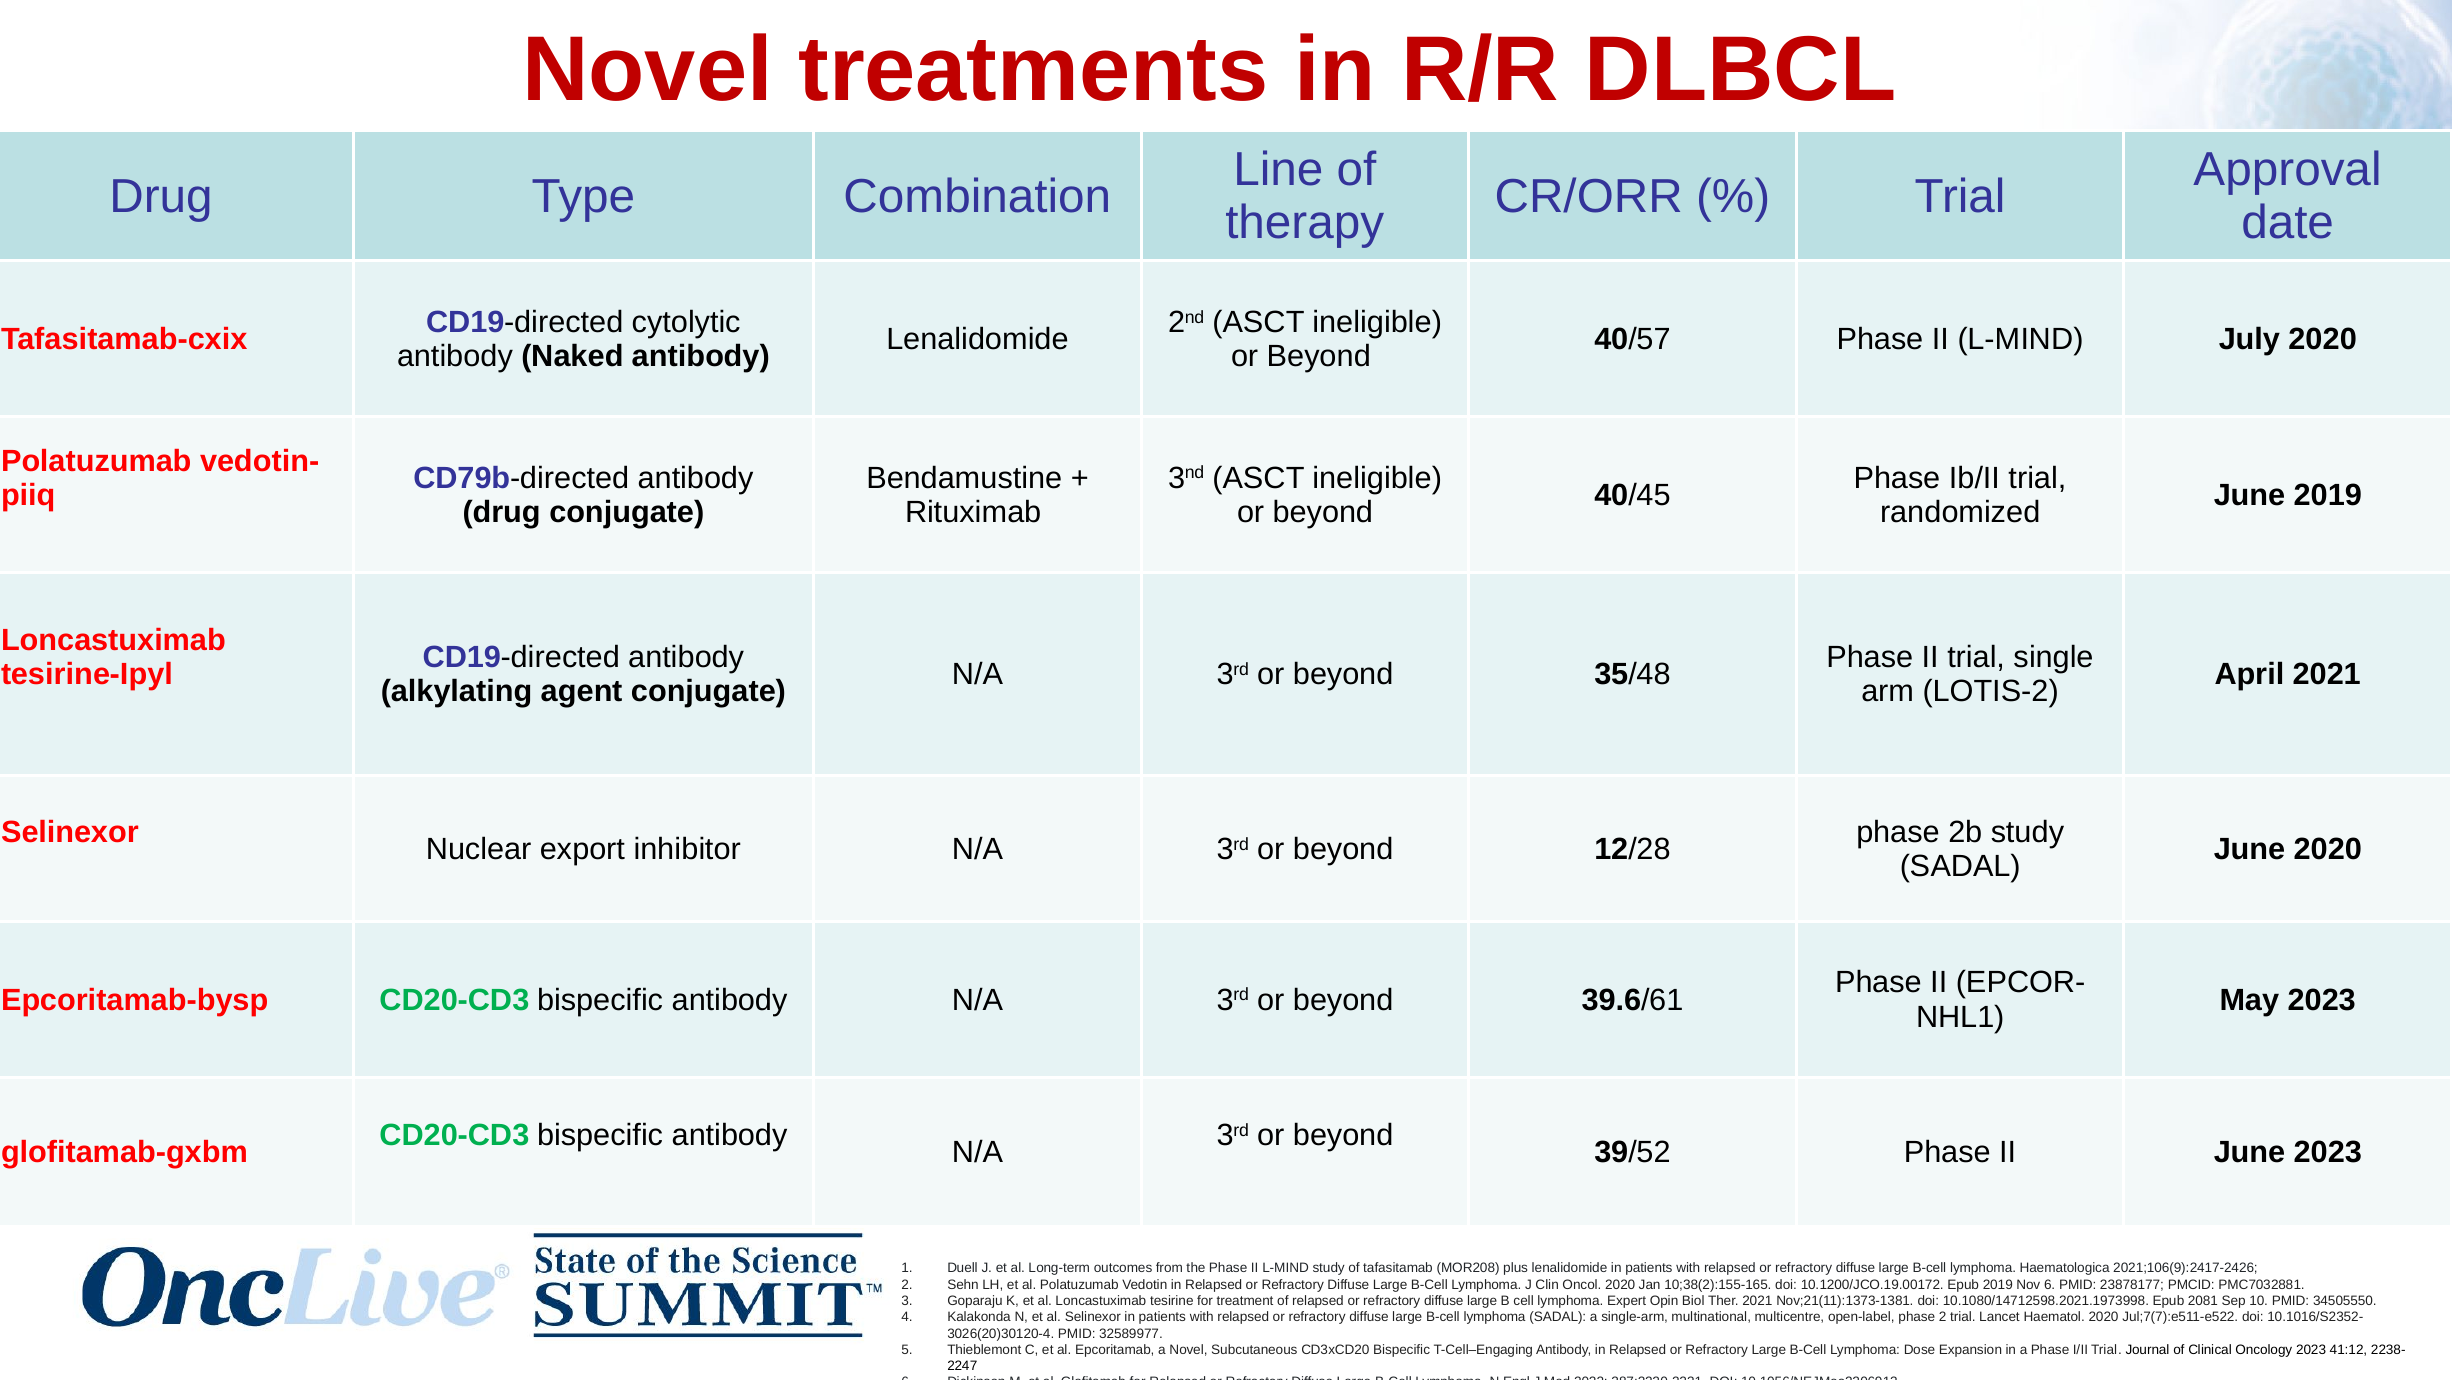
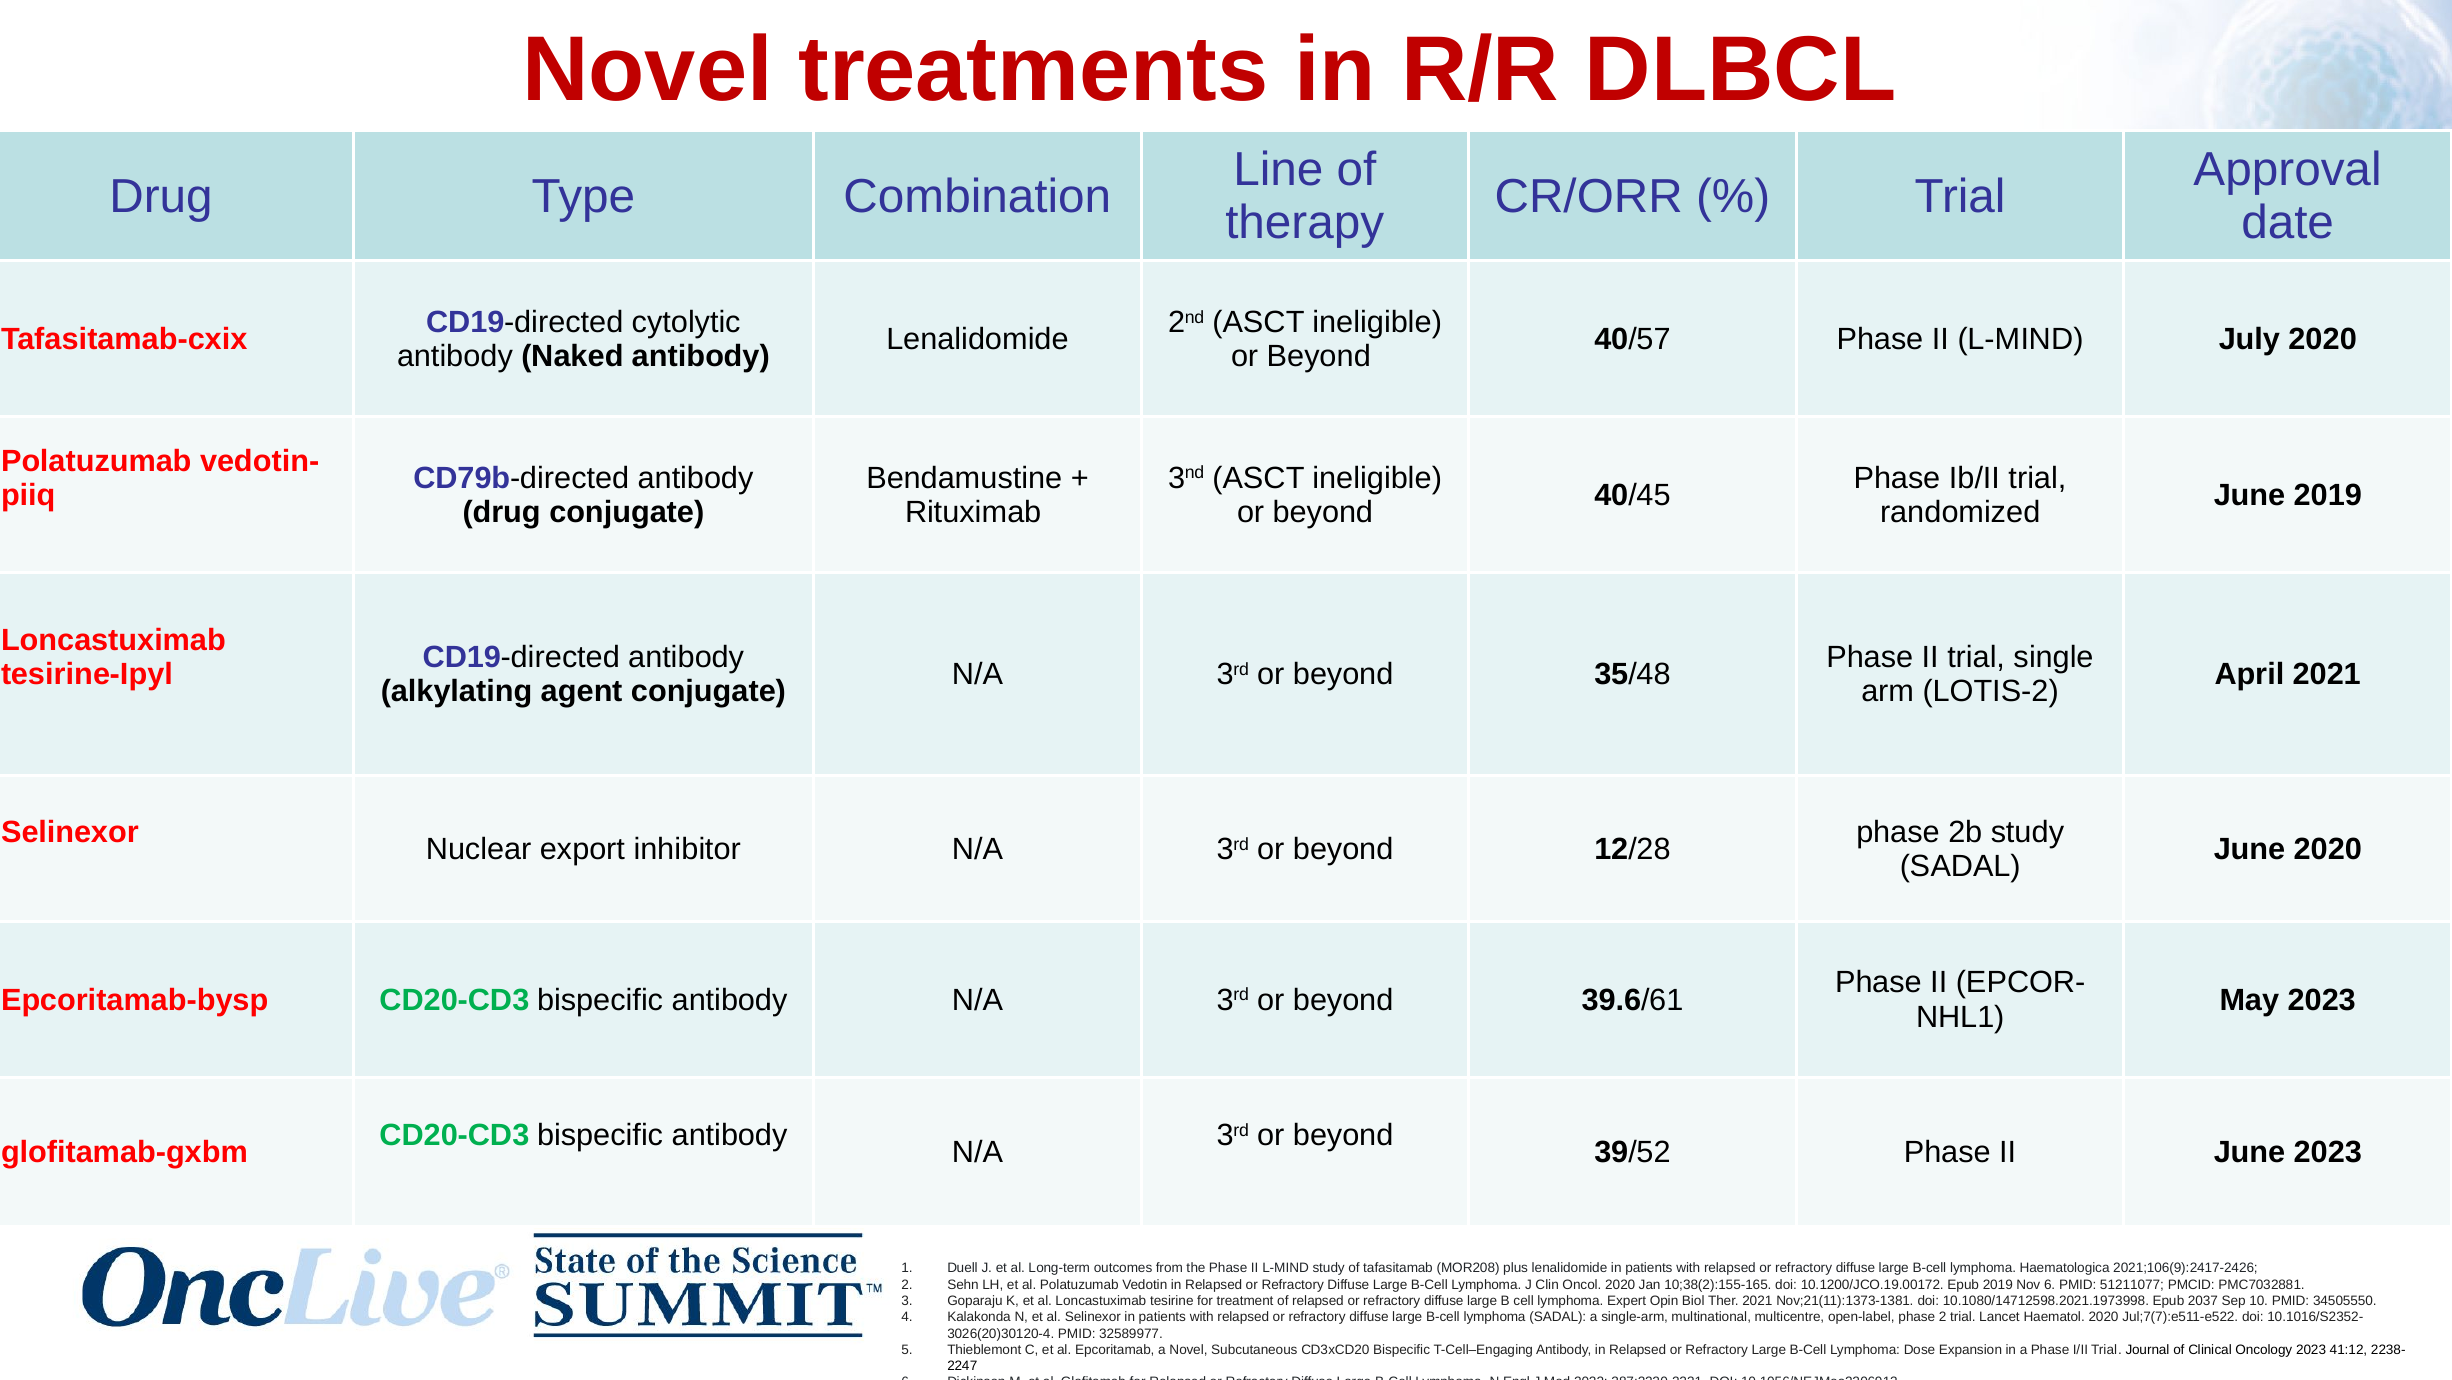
23878177: 23878177 -> 51211077
2081: 2081 -> 2037
